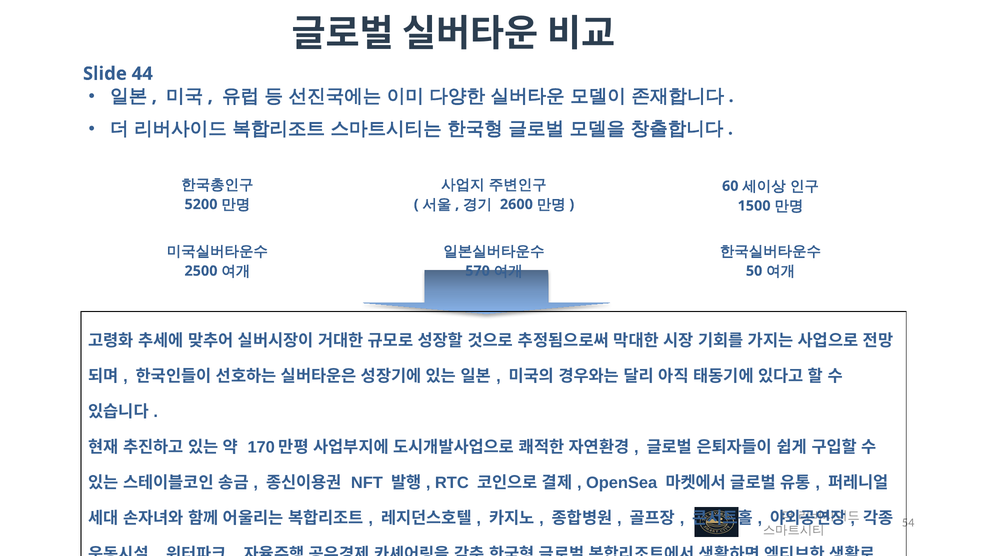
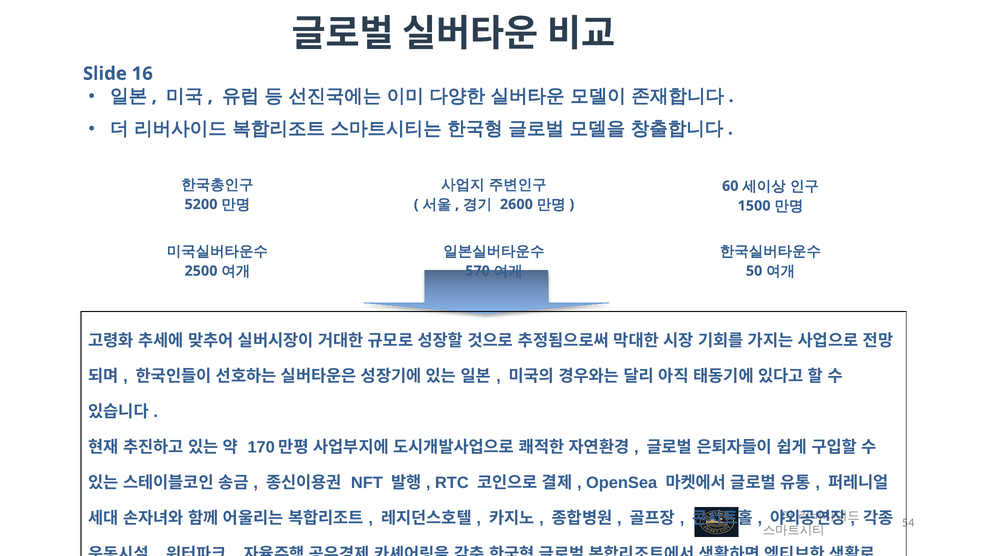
44: 44 -> 16
